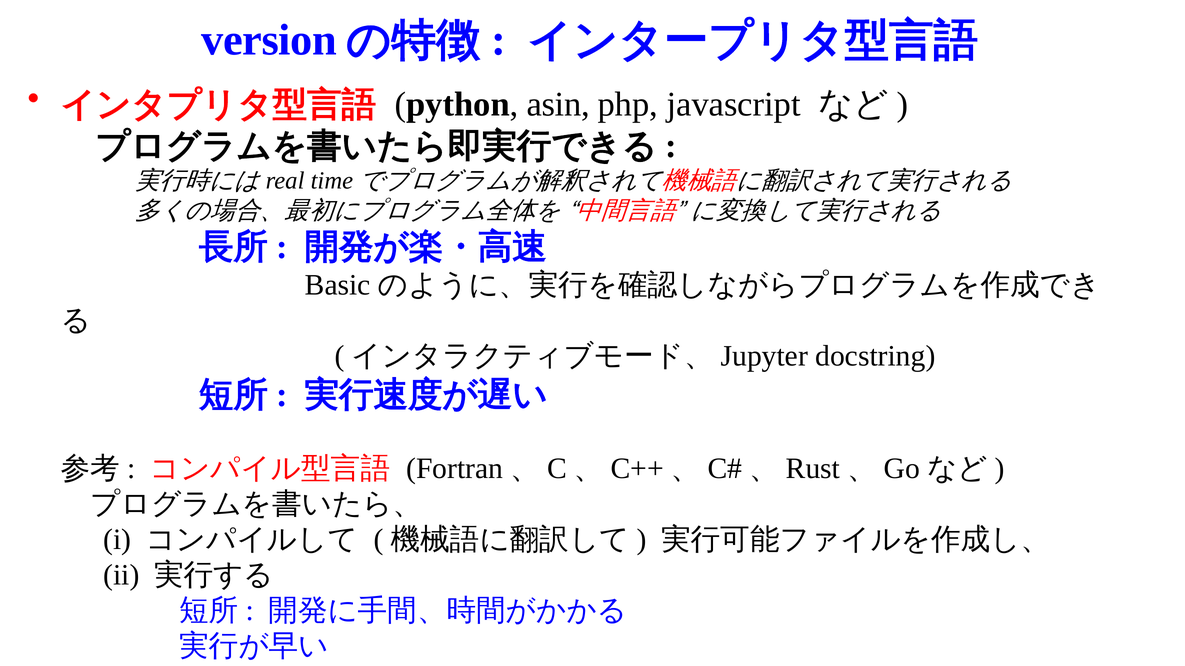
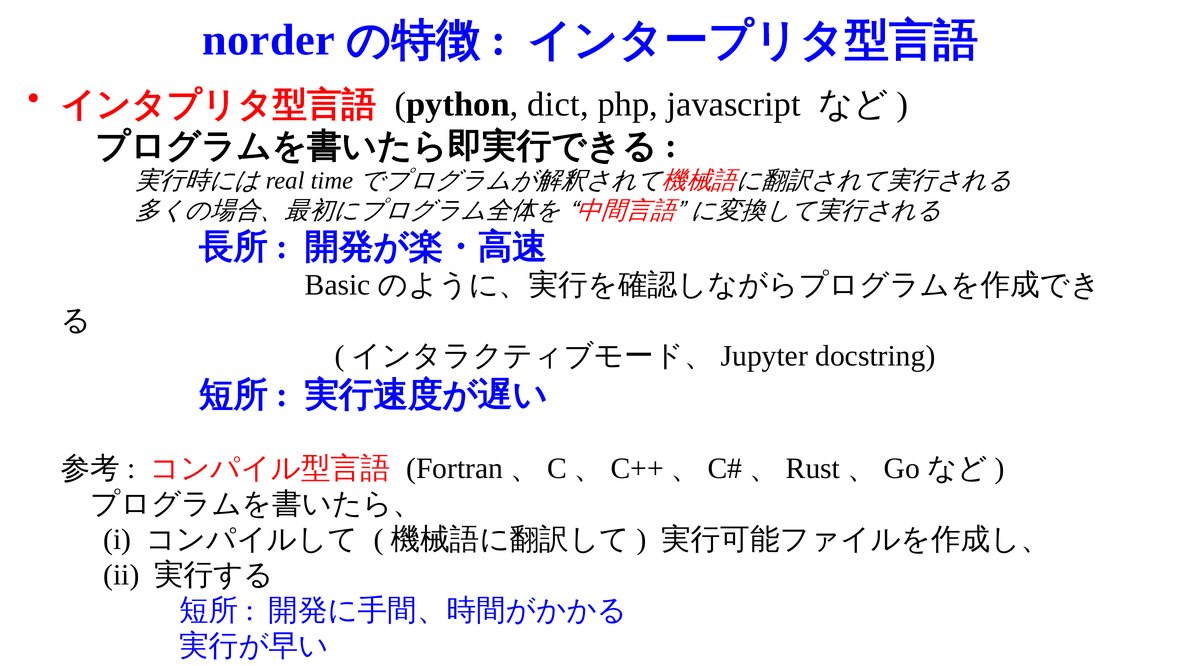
version: version -> norder
asin: asin -> dict
